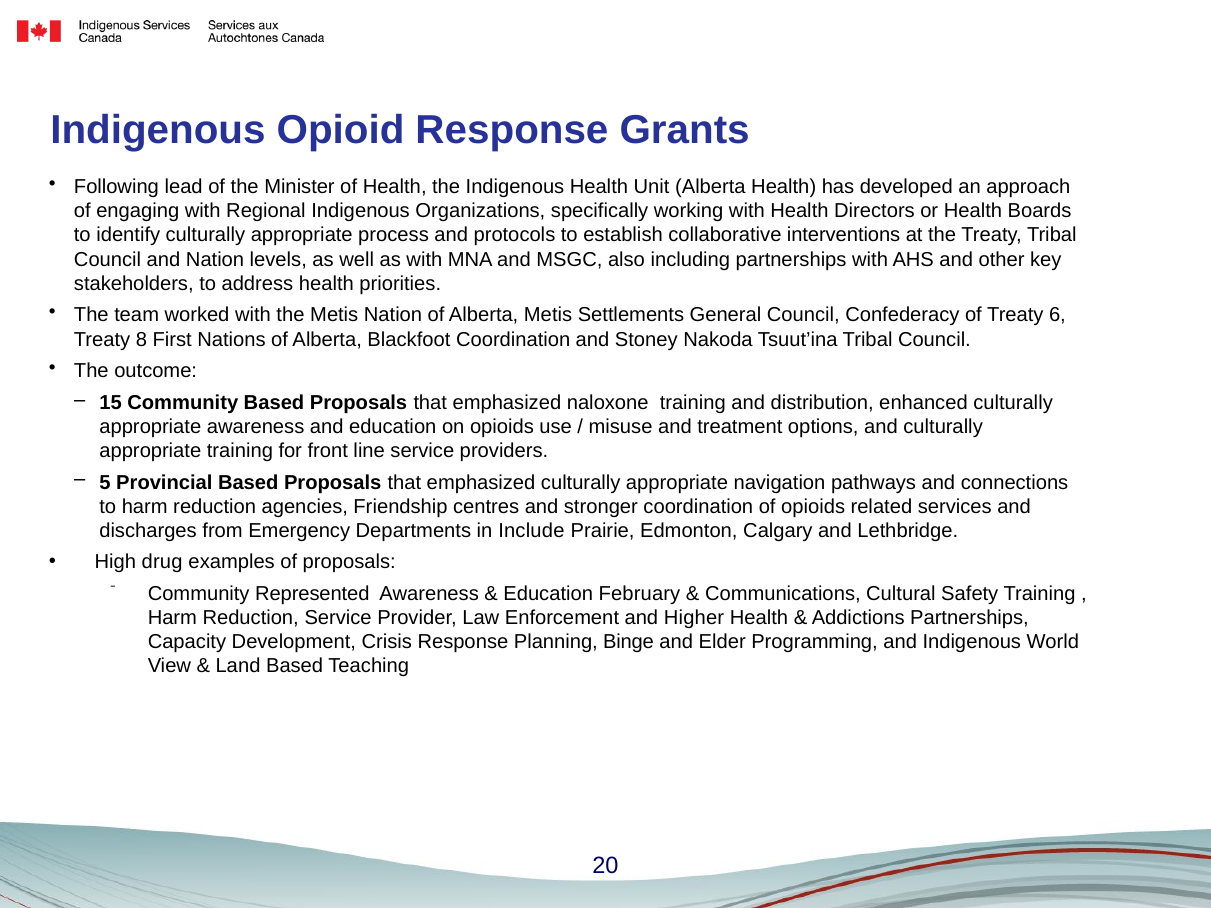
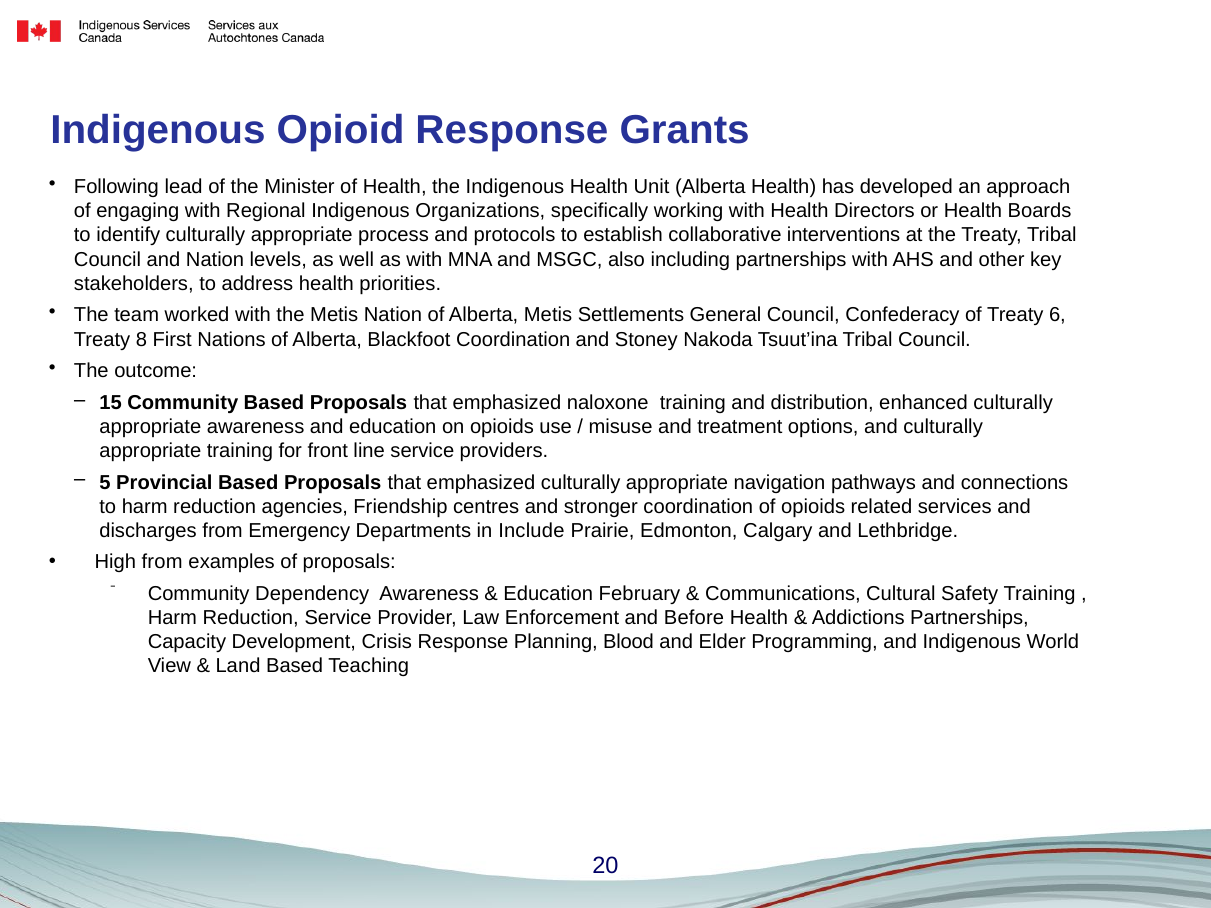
High drug: drug -> from
Represented: Represented -> Dependency
Higher: Higher -> Before
Binge: Binge -> Blood
